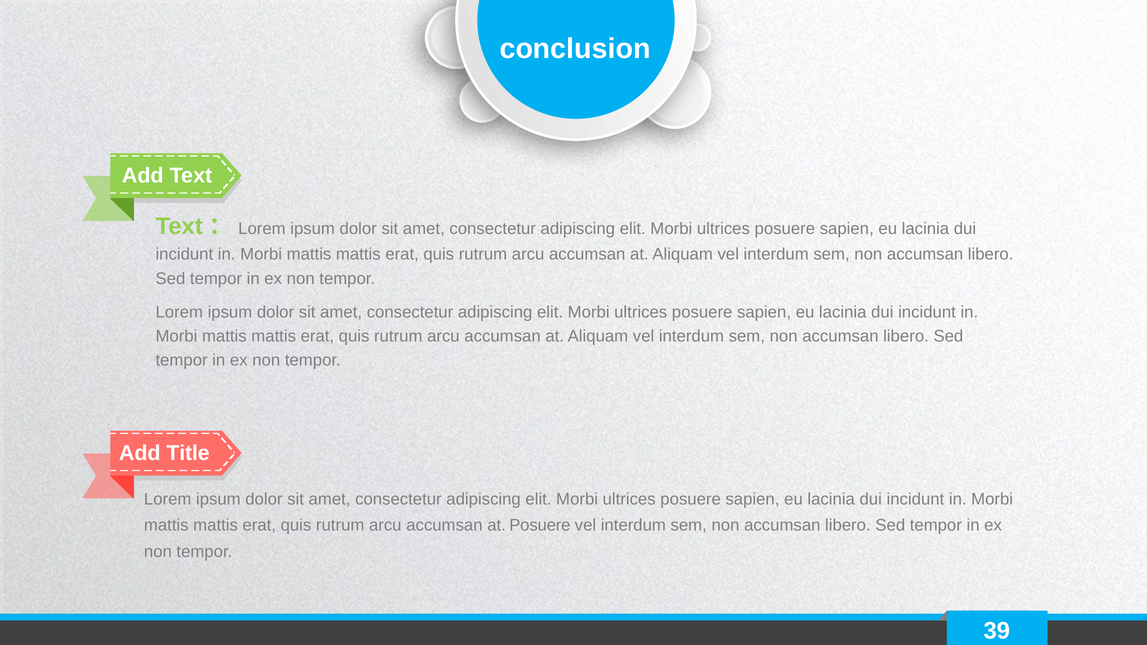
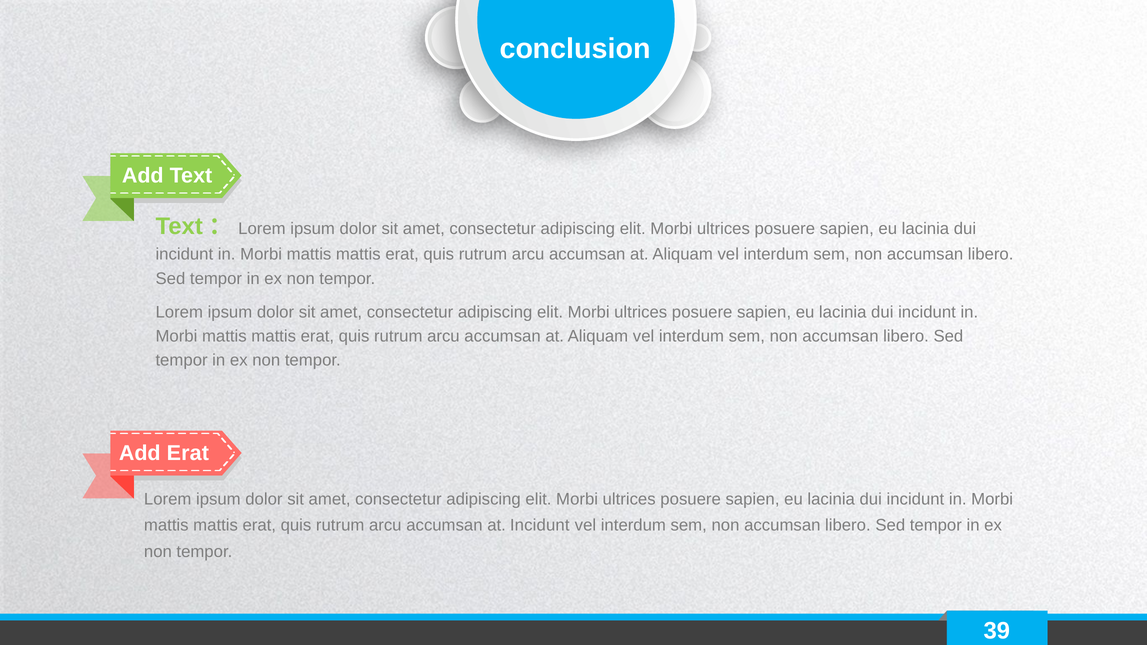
Add Title: Title -> Erat
at Posuere: Posuere -> Incidunt
